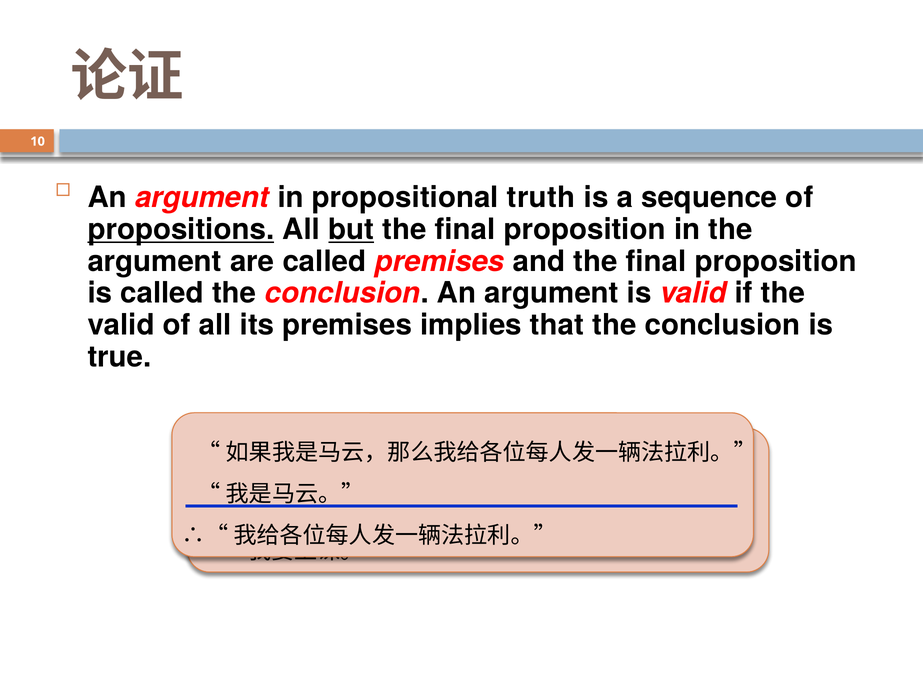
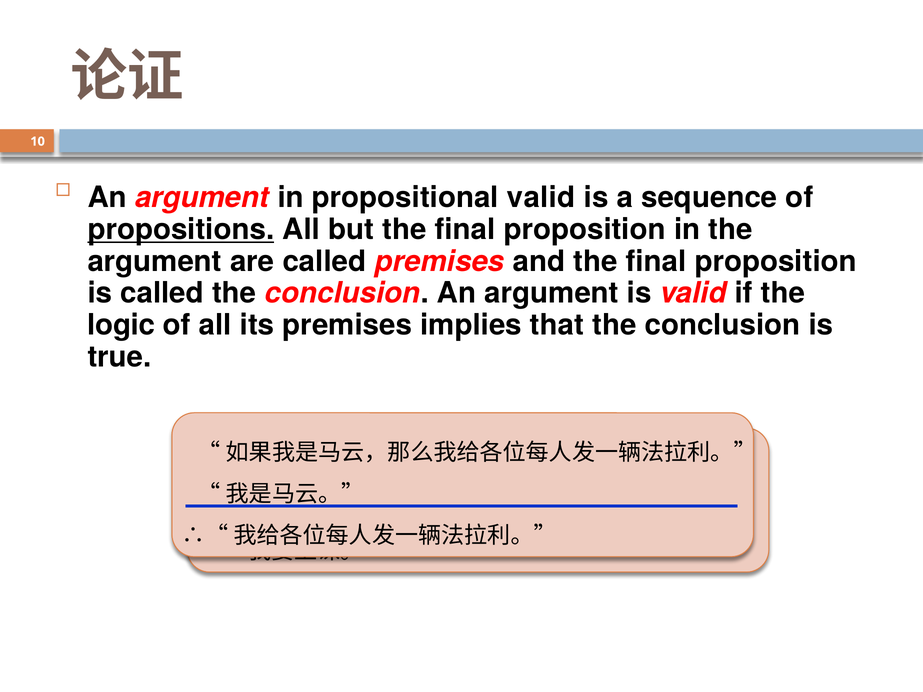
propositional truth: truth -> valid
but underline: present -> none
valid at (121, 325): valid -> logic
